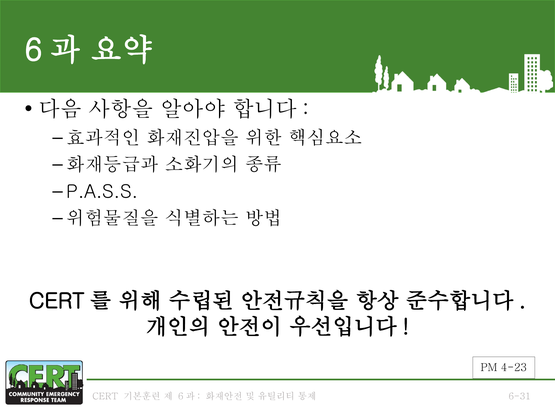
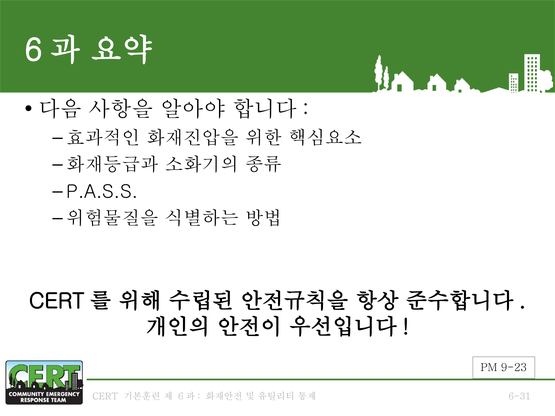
4-23: 4-23 -> 9-23
